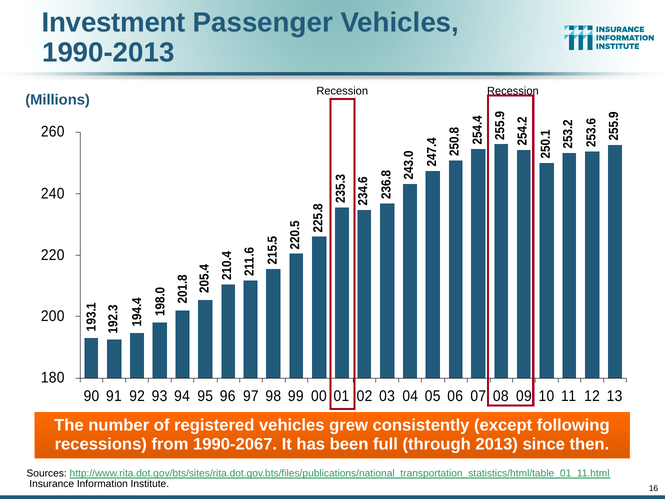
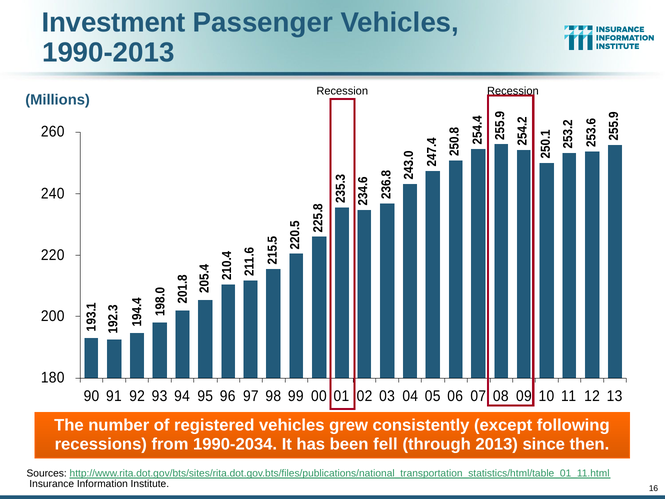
1990-2067: 1990-2067 -> 1990-2034
full: full -> fell
